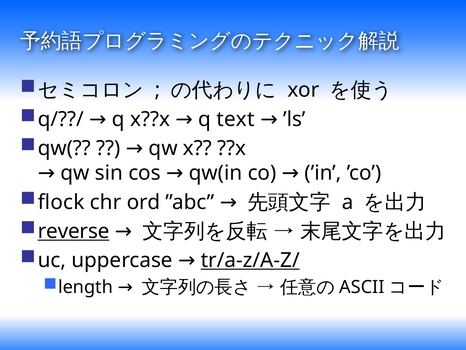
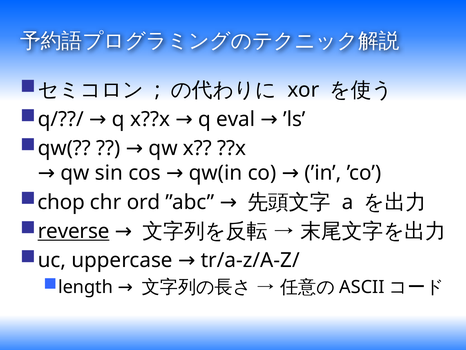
text: text -> eval
flock: flock -> chop
tr/a-z/A-Z/ underline: present -> none
